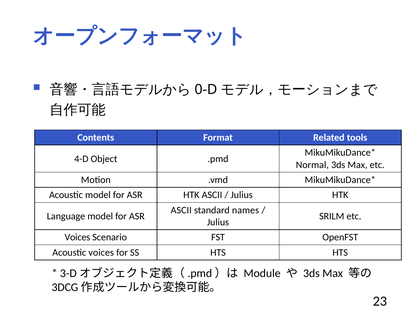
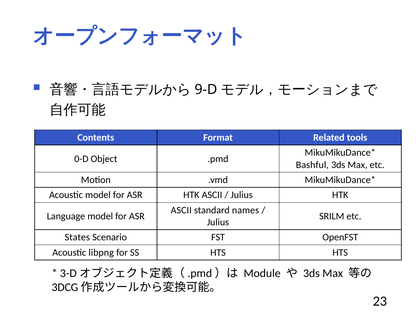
0-D: 0-D -> 9-D
4-D: 4-D -> 0-D
Normal: Normal -> Bashful
Voices at (77, 237): Voices -> States
Acoustic voices: voices -> libpng
